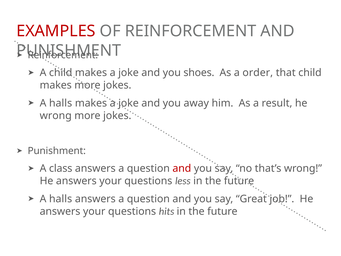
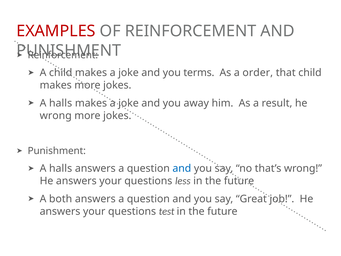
shoes: shoes -> terms
class at (61, 168): class -> halls
and at (182, 168) colour: red -> blue
halls at (61, 199): halls -> both
hits: hits -> test
